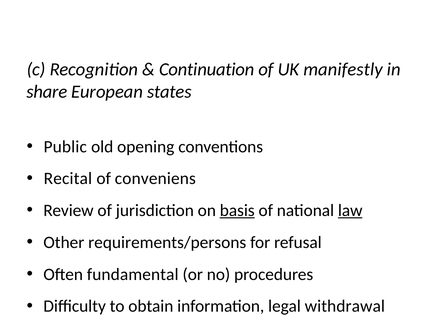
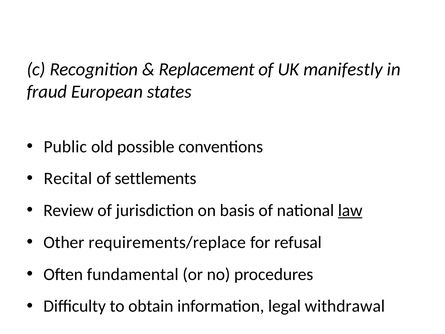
Continuation: Continuation -> Replacement
share: share -> fraud
opening: opening -> possible
conveniens: conveniens -> settlements
basis underline: present -> none
requirements/persons: requirements/persons -> requirements/replace
